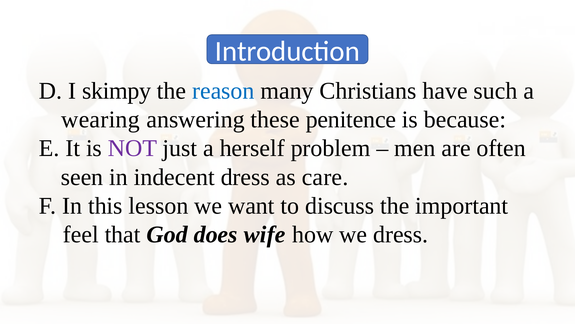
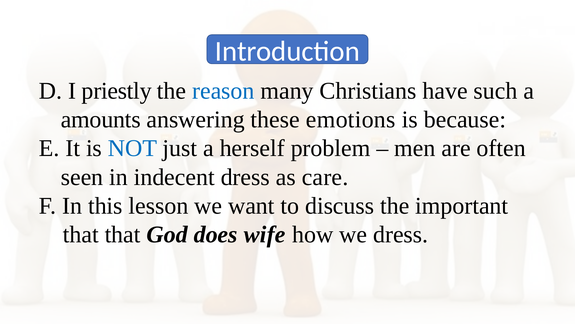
skimpy: skimpy -> priestly
wearing: wearing -> amounts
penitence: penitence -> emotions
NOT colour: purple -> blue
feel at (81, 234): feel -> that
